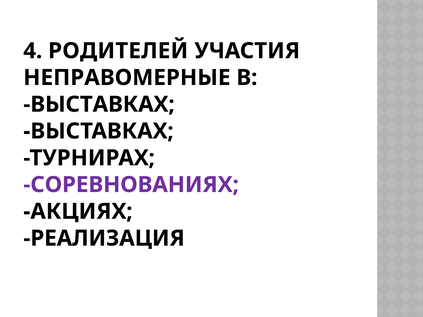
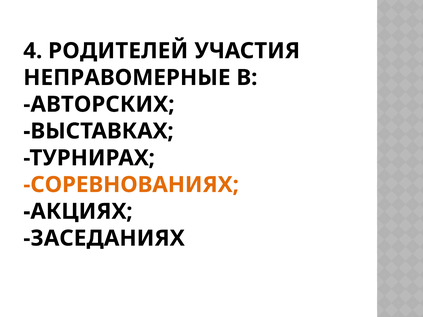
ВЫСТАВКАХ at (99, 104): ВЫСТАВКАХ -> АВТОРСКИХ
СОРЕВНОВАНИЯХ colour: purple -> orange
РЕАЛИЗАЦИЯ: РЕАЛИЗАЦИЯ -> ЗАСЕДАНИЯХ
